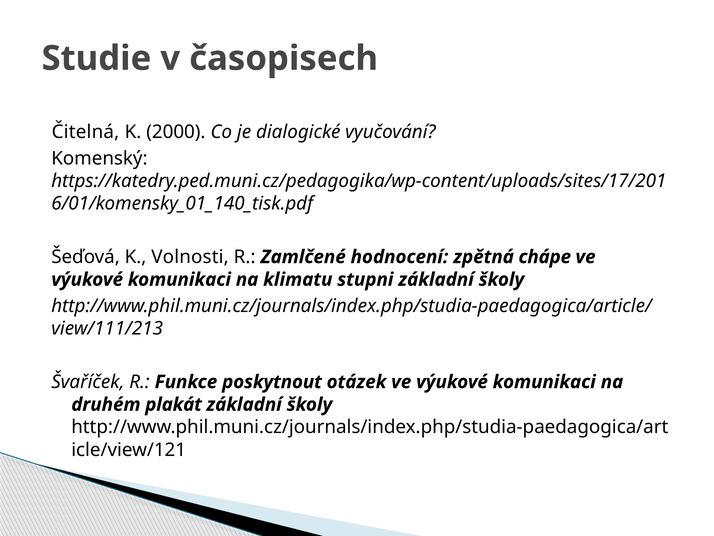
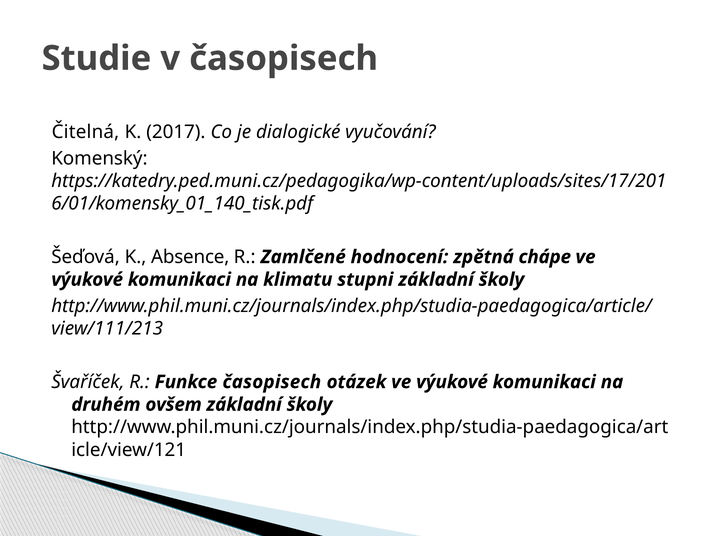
2000: 2000 -> 2017
Volnosti: Volnosti -> Absence
Funkce poskytnout: poskytnout -> časopisech
plakát: plakát -> ovšem
